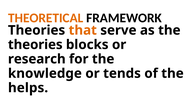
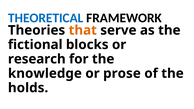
THEORETICAL colour: orange -> blue
theories at (35, 45): theories -> fictional
tends: tends -> prose
helps: helps -> holds
